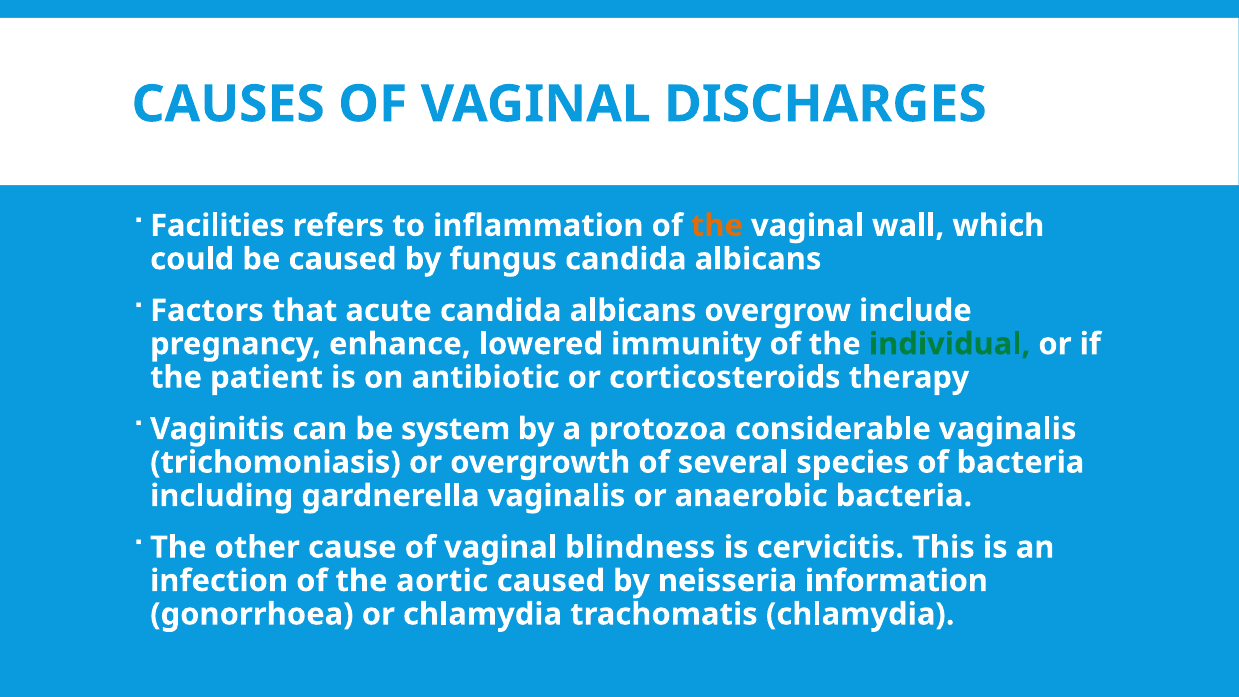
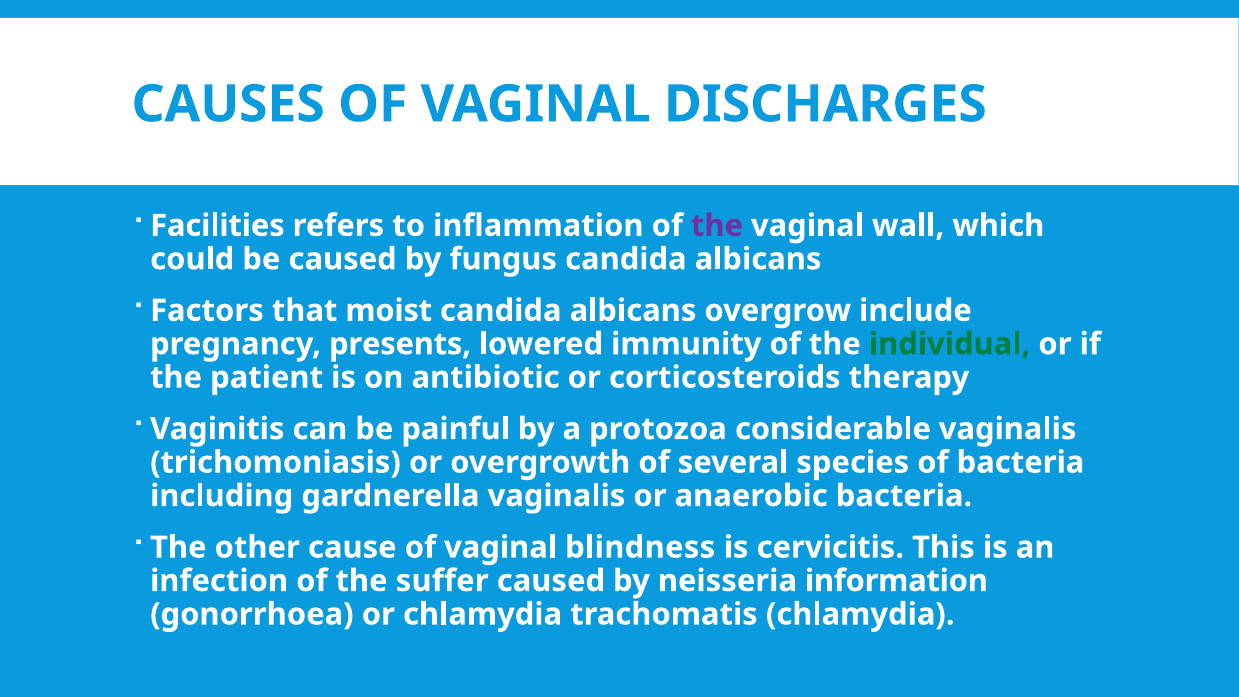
the at (717, 226) colour: orange -> purple
acute: acute -> moist
enhance: enhance -> presents
system: system -> painful
aortic: aortic -> suffer
